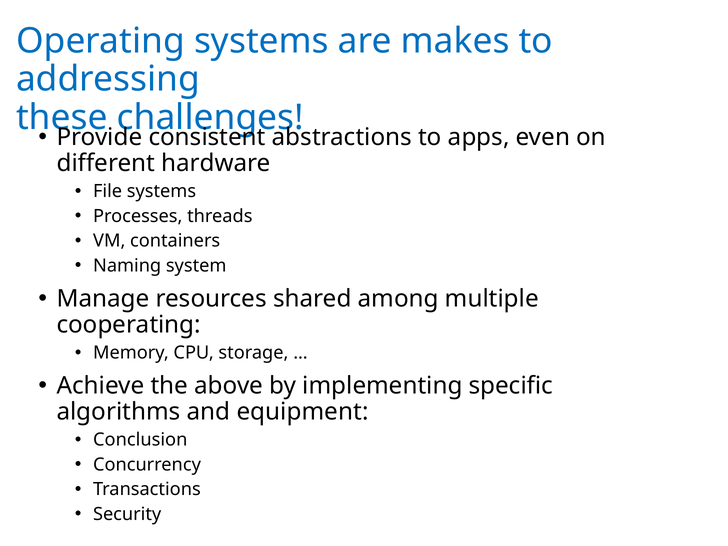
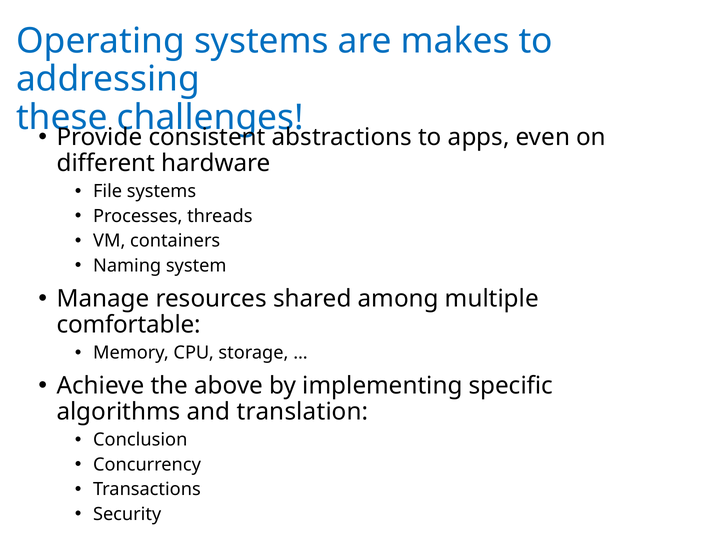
cooperating: cooperating -> comfortable
equipment: equipment -> translation
